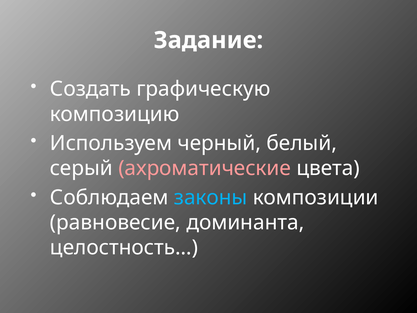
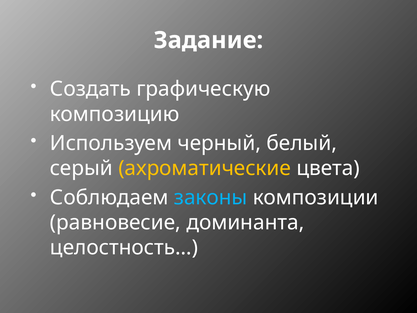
ахроматические colour: pink -> yellow
